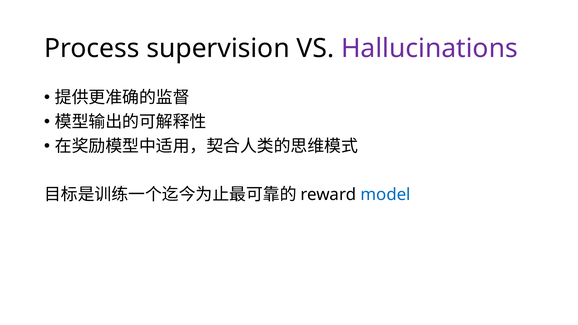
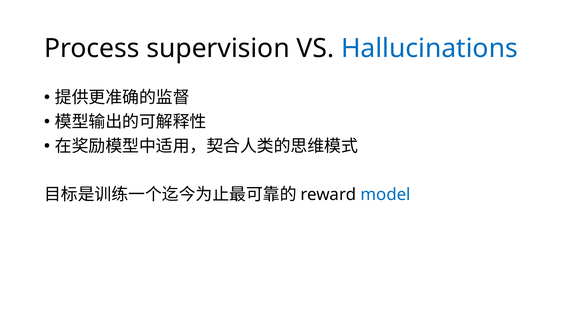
Hallucinations colour: purple -> blue
